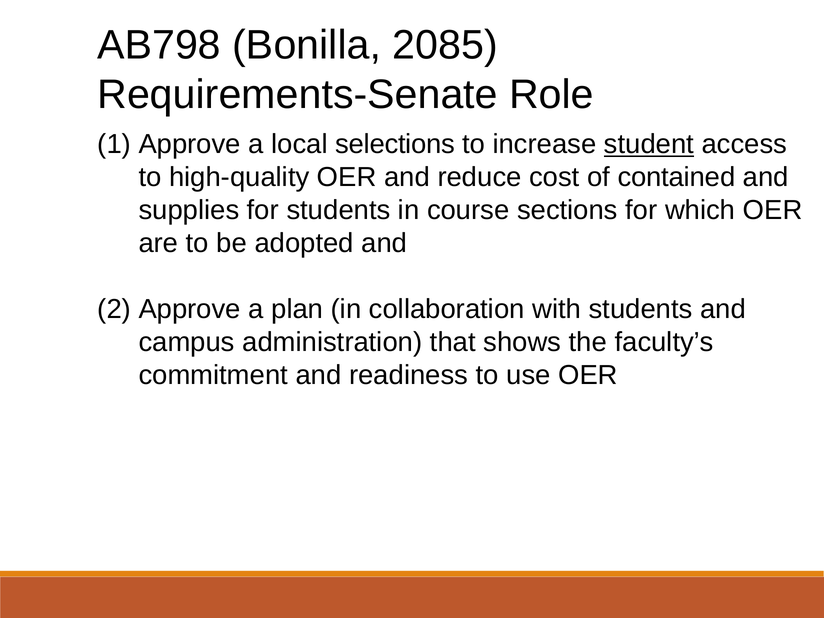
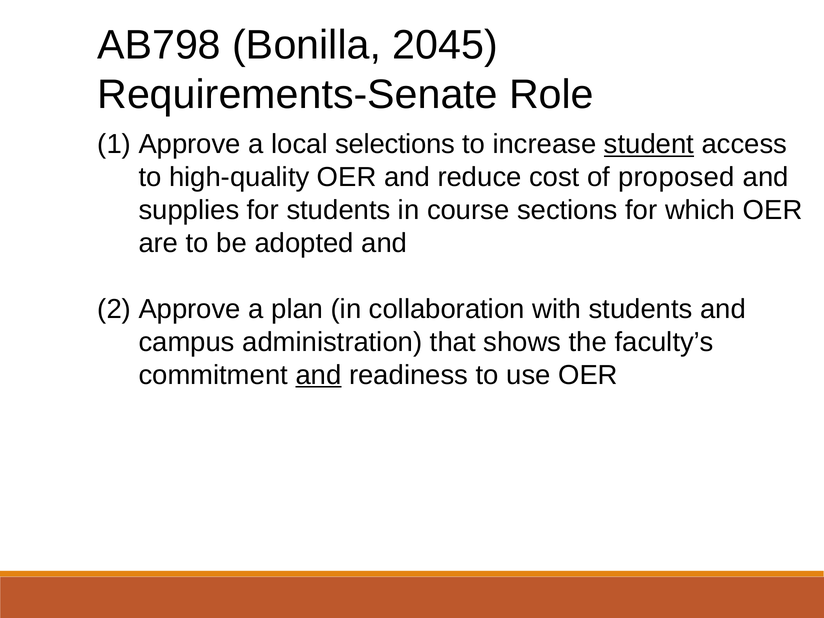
2085: 2085 -> 2045
contained: contained -> proposed
and at (319, 375) underline: none -> present
